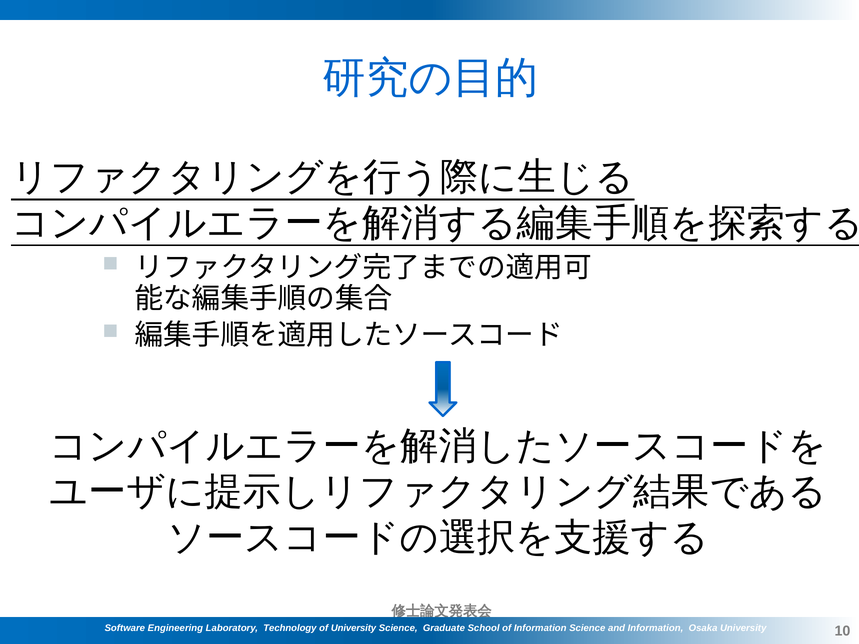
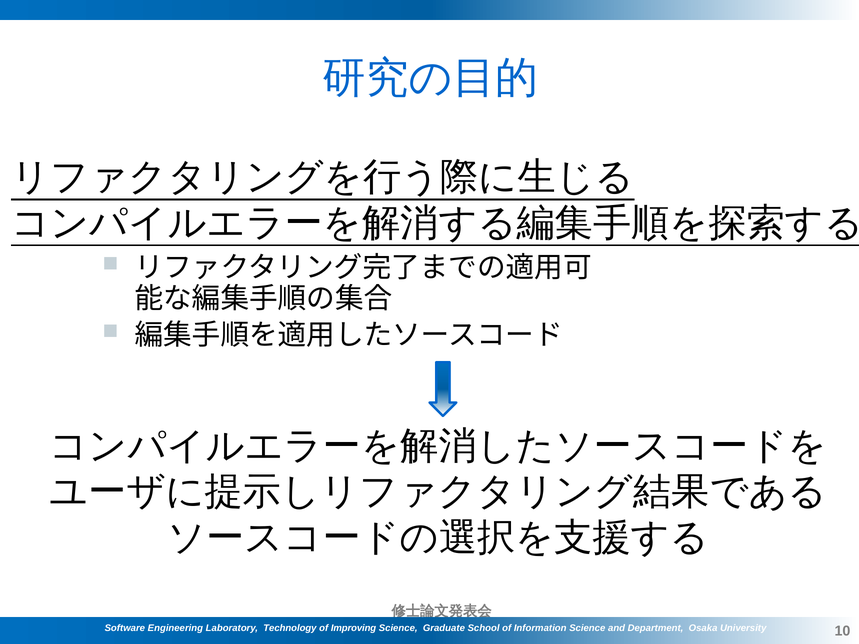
of University: University -> Improving
and Information: Information -> Department
